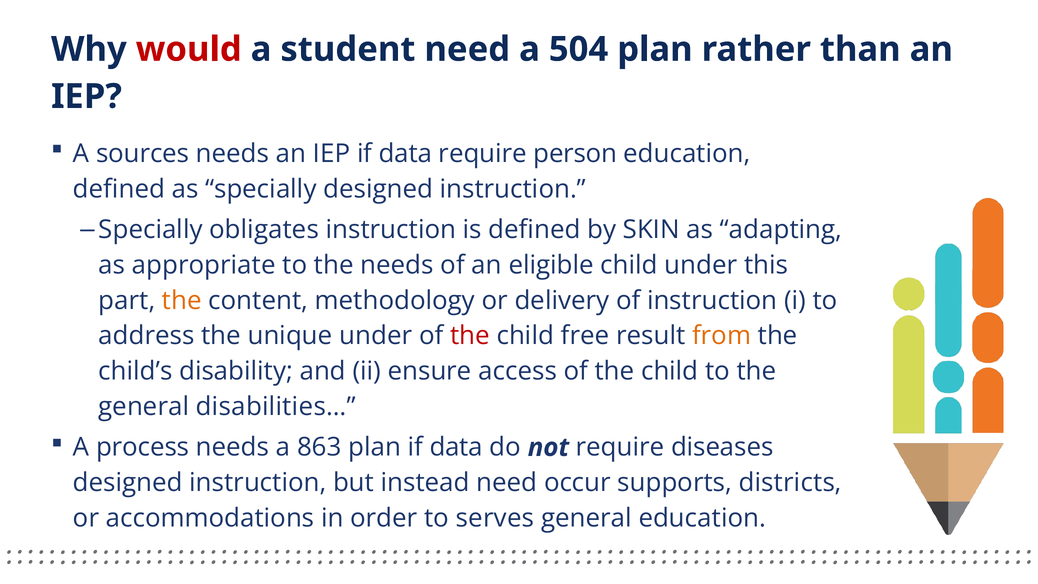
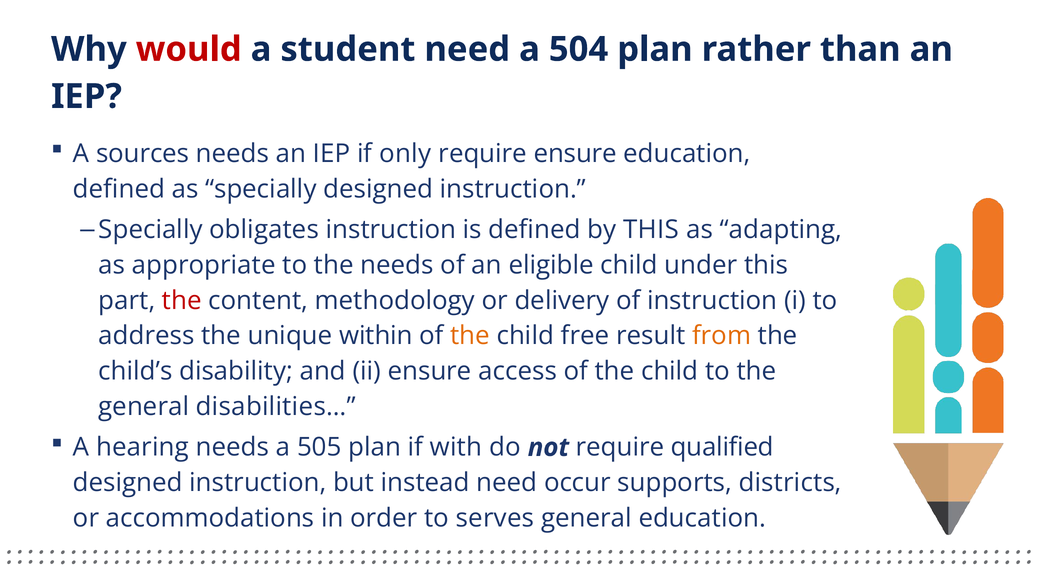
IEP if data: data -> only
require person: person -> ensure
by SKIN: SKIN -> THIS
the at (182, 300) colour: orange -> red
unique under: under -> within
the at (470, 336) colour: red -> orange
process: process -> hearing
863: 863 -> 505
plan if data: data -> with
diseases: diseases -> qualified
